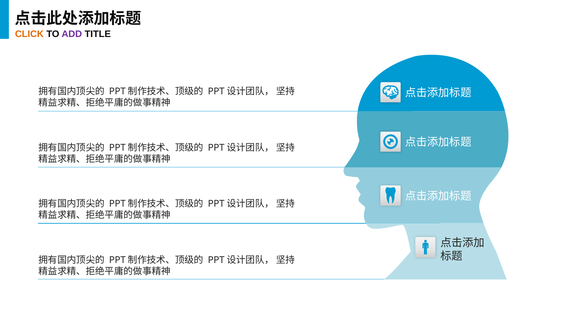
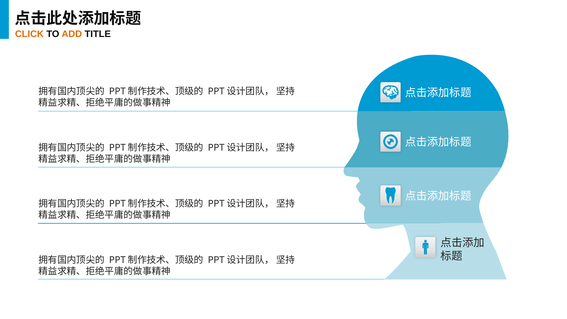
ADD colour: purple -> orange
